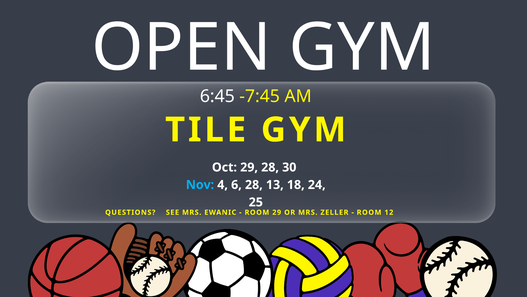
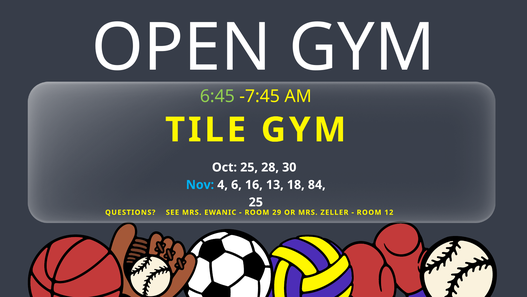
6:45 colour: white -> light green
Oct 29: 29 -> 25
6 28: 28 -> 16
24: 24 -> 84
